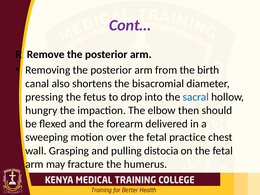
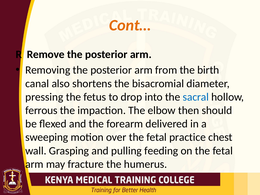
Cont… colour: purple -> orange
hungry: hungry -> ferrous
distocia: distocia -> feeding
